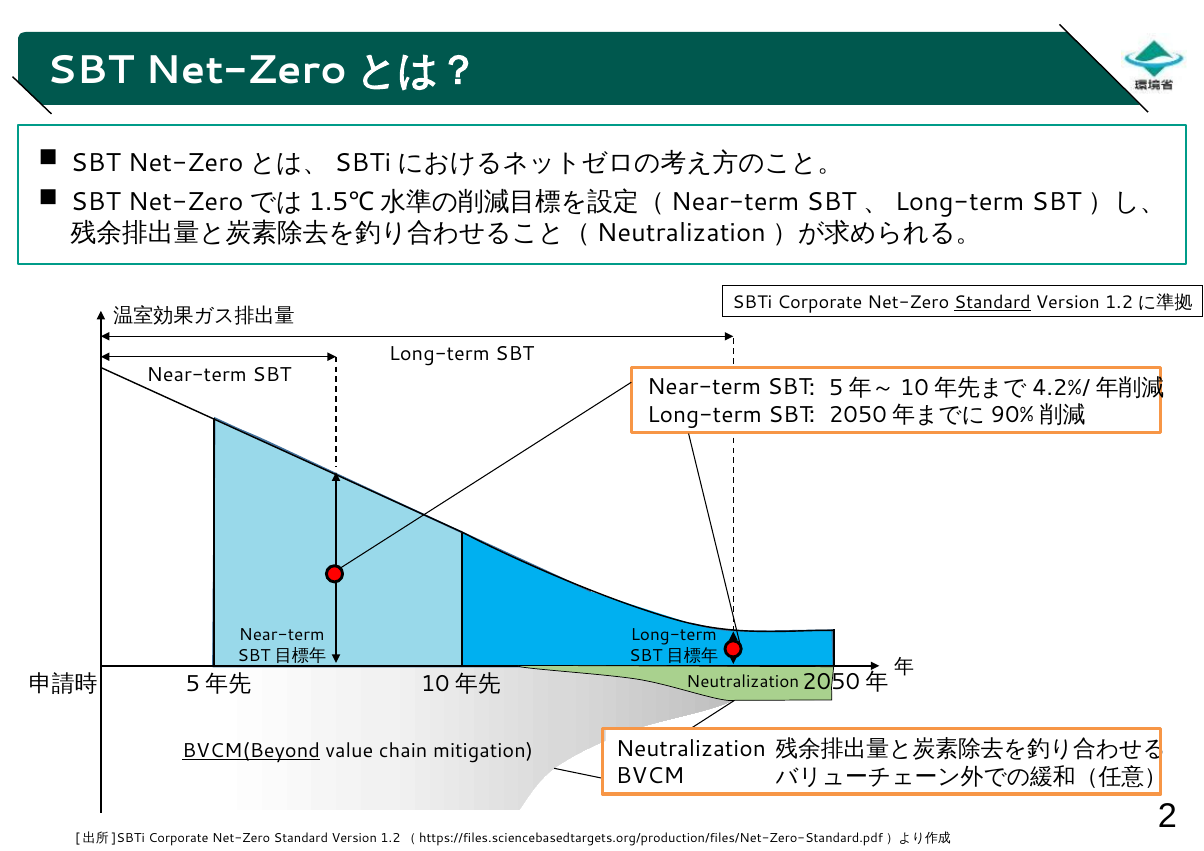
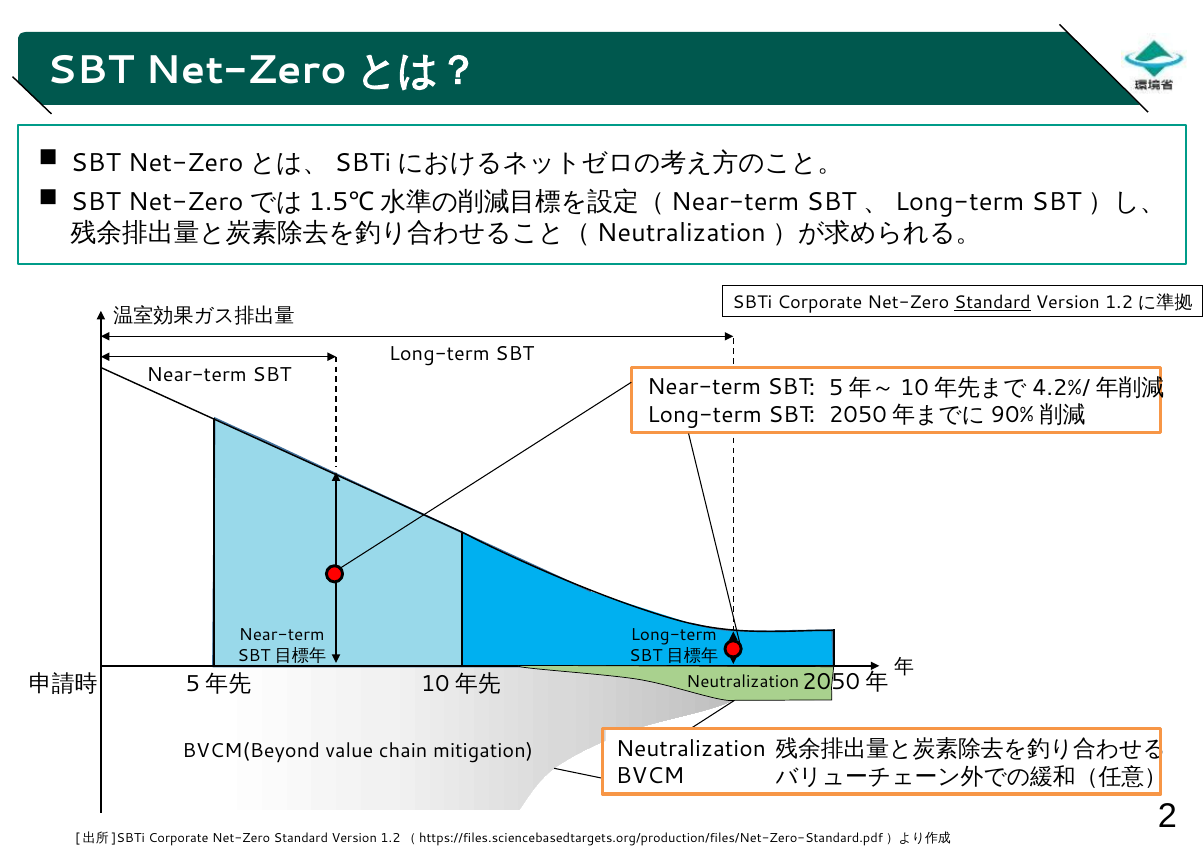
BVCM(Beyond underline: present -> none
